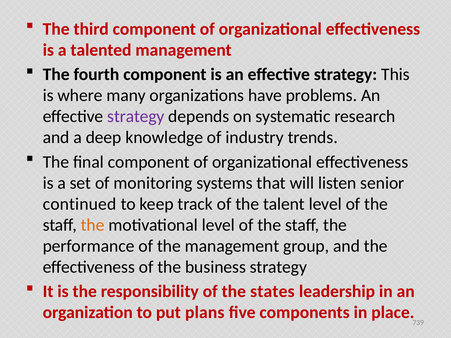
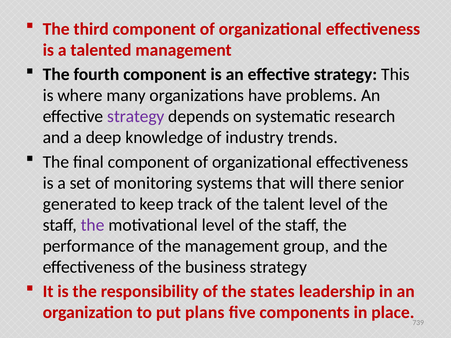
listen: listen -> there
continued: continued -> generated
the at (93, 225) colour: orange -> purple
